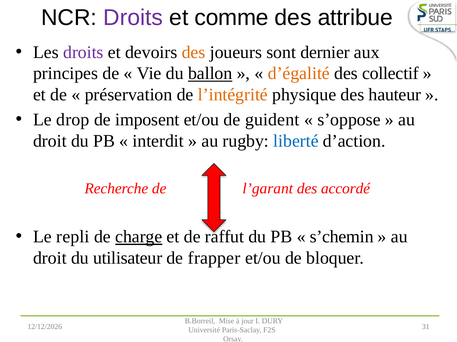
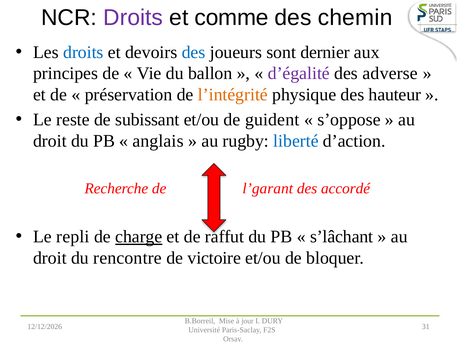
attribue: attribue -> chemin
droits at (83, 52) colour: purple -> blue
des at (194, 52) colour: orange -> blue
ballon underline: present -> none
d’égalité colour: orange -> purple
collectif: collectif -> adverse
drop: drop -> reste
imposent: imposent -> subissant
interdit: interdit -> anglais
s’chemin: s’chemin -> s’lâchant
utilisateur: utilisateur -> rencontre
frapper: frapper -> victoire
